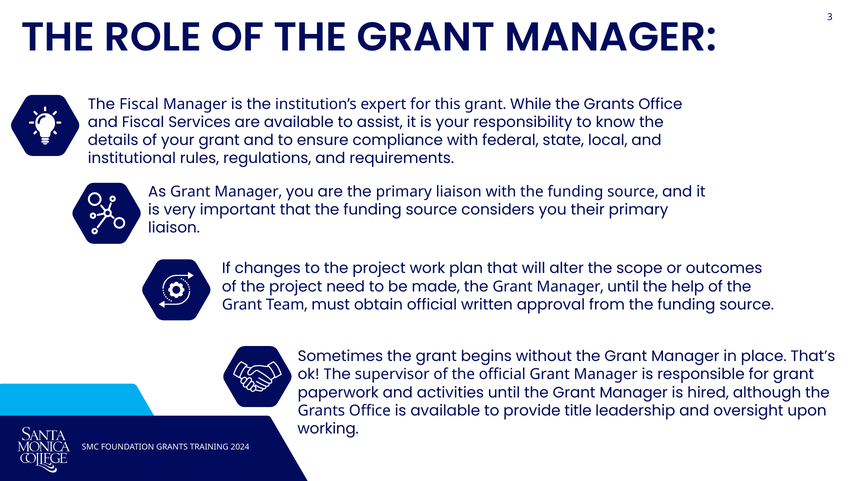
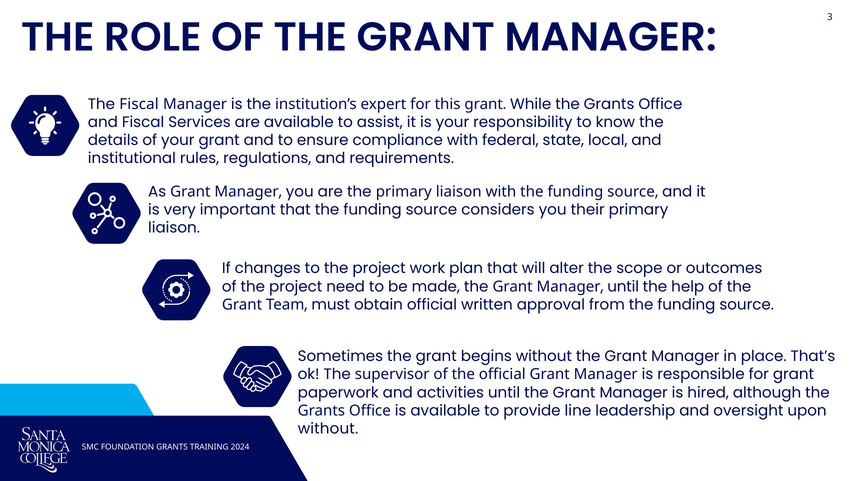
title: title -> line
working at (328, 428): working -> without
